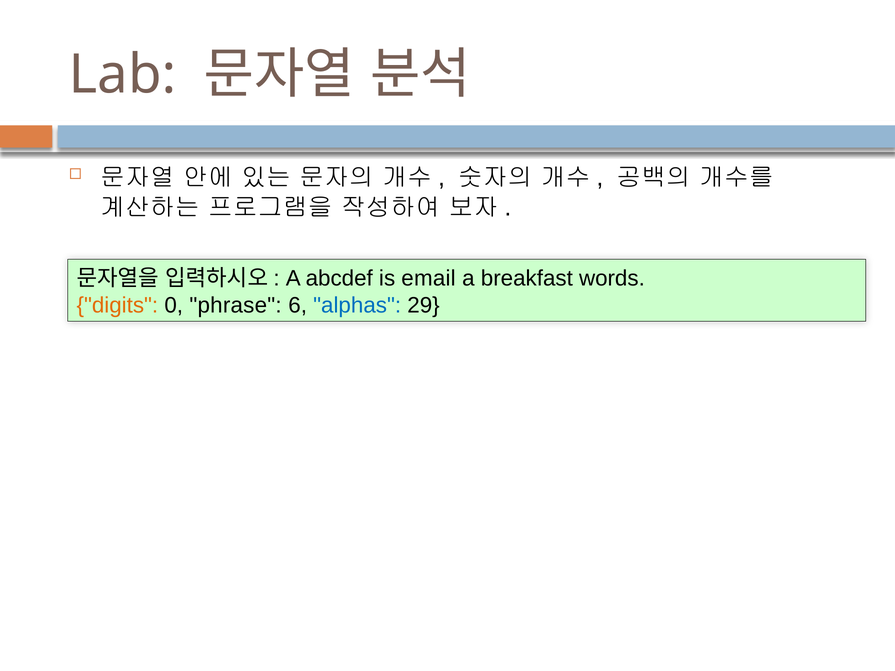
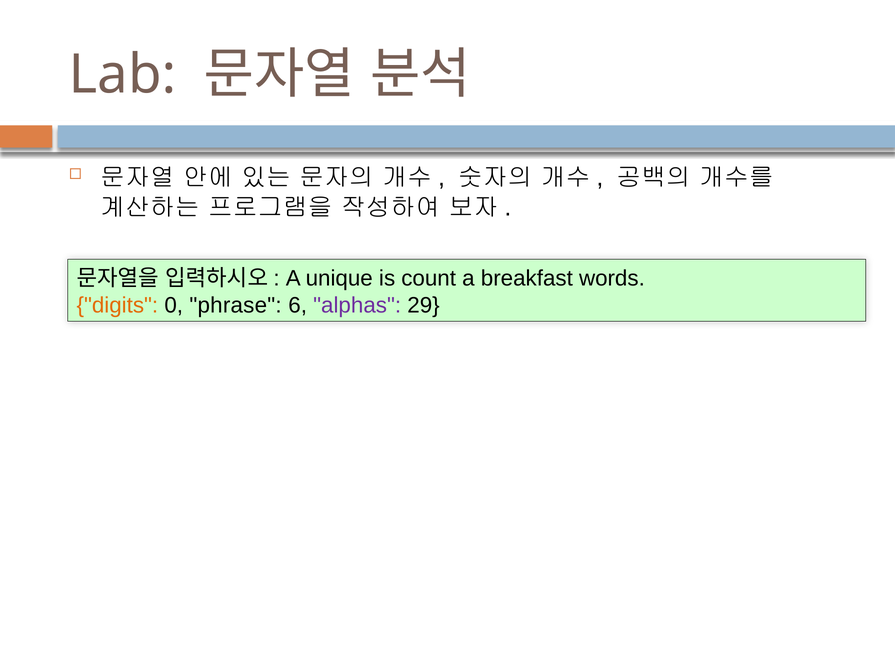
abcdef: abcdef -> unique
email: email -> count
alphas colour: blue -> purple
